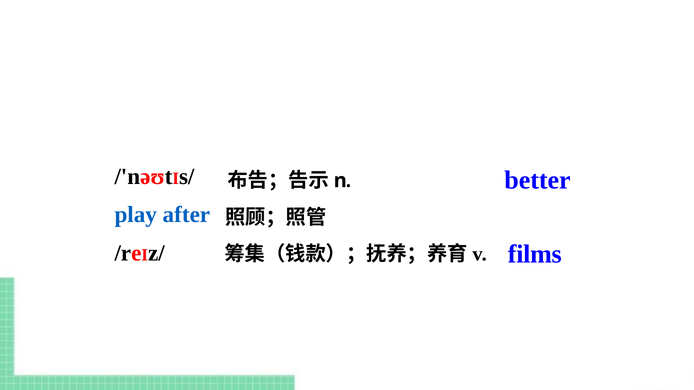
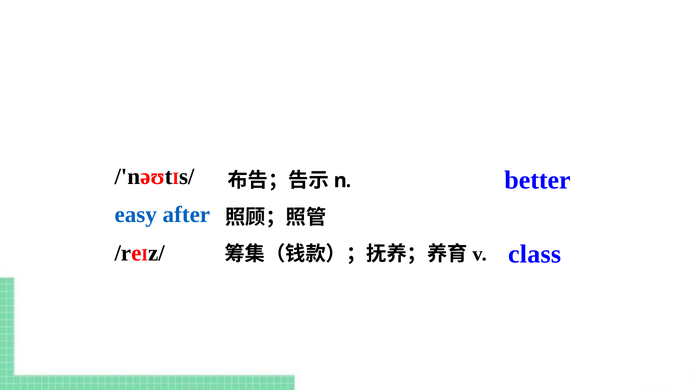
play: play -> easy
films: films -> class
